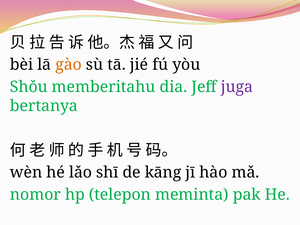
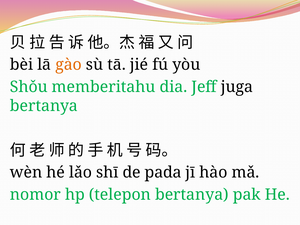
juga colour: purple -> black
kāng: kāng -> pada
telepon meminta: meminta -> bertanya
